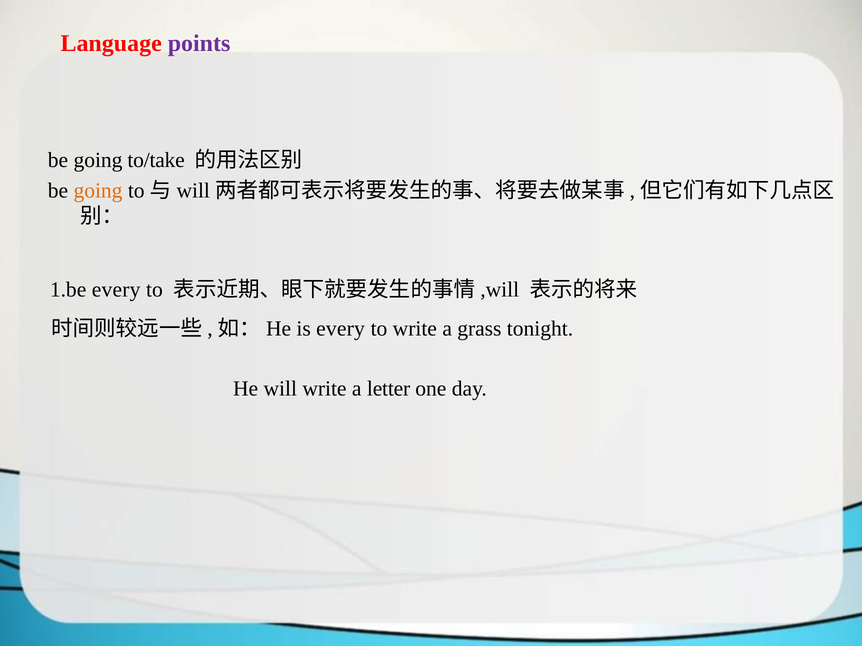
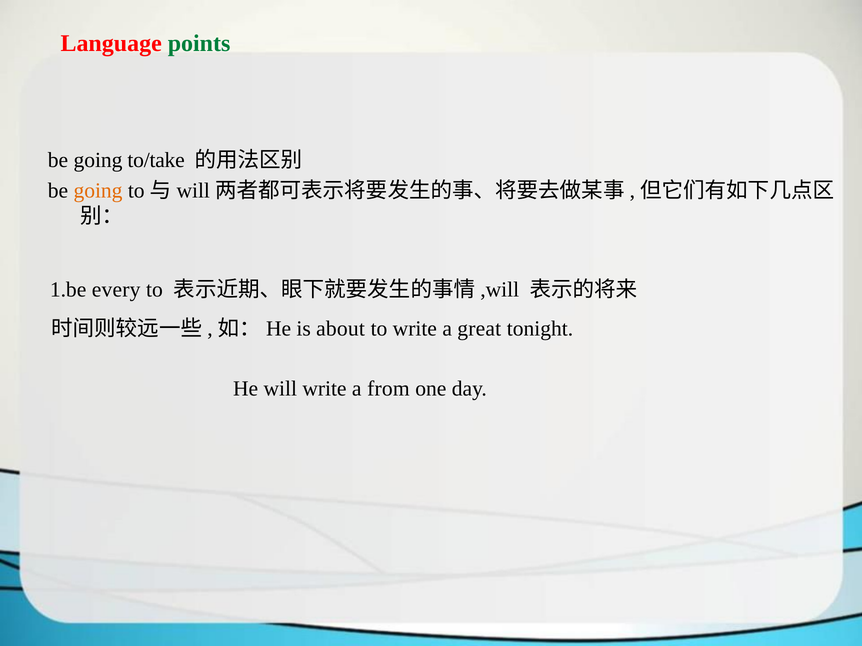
points colour: purple -> green
is every: every -> about
grass: grass -> great
letter: letter -> from
